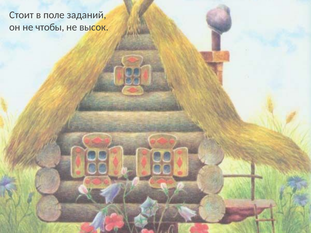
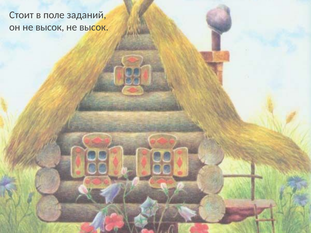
он не чтобы: чтобы -> высок
